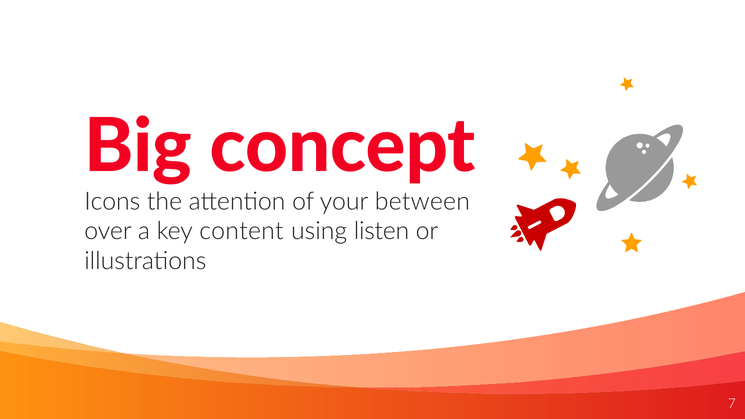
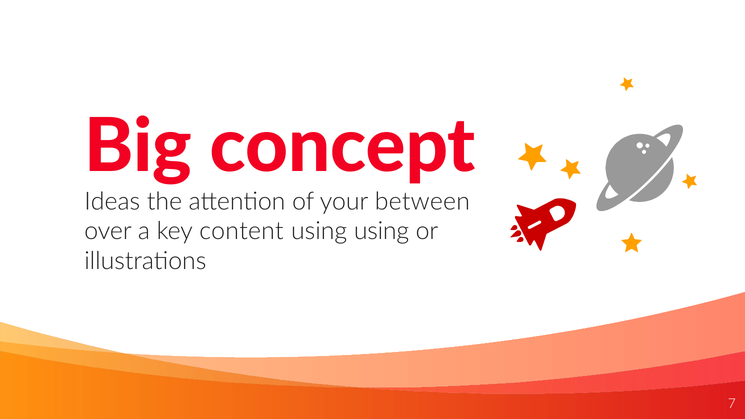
Icons: Icons -> Ideas
using listen: listen -> using
